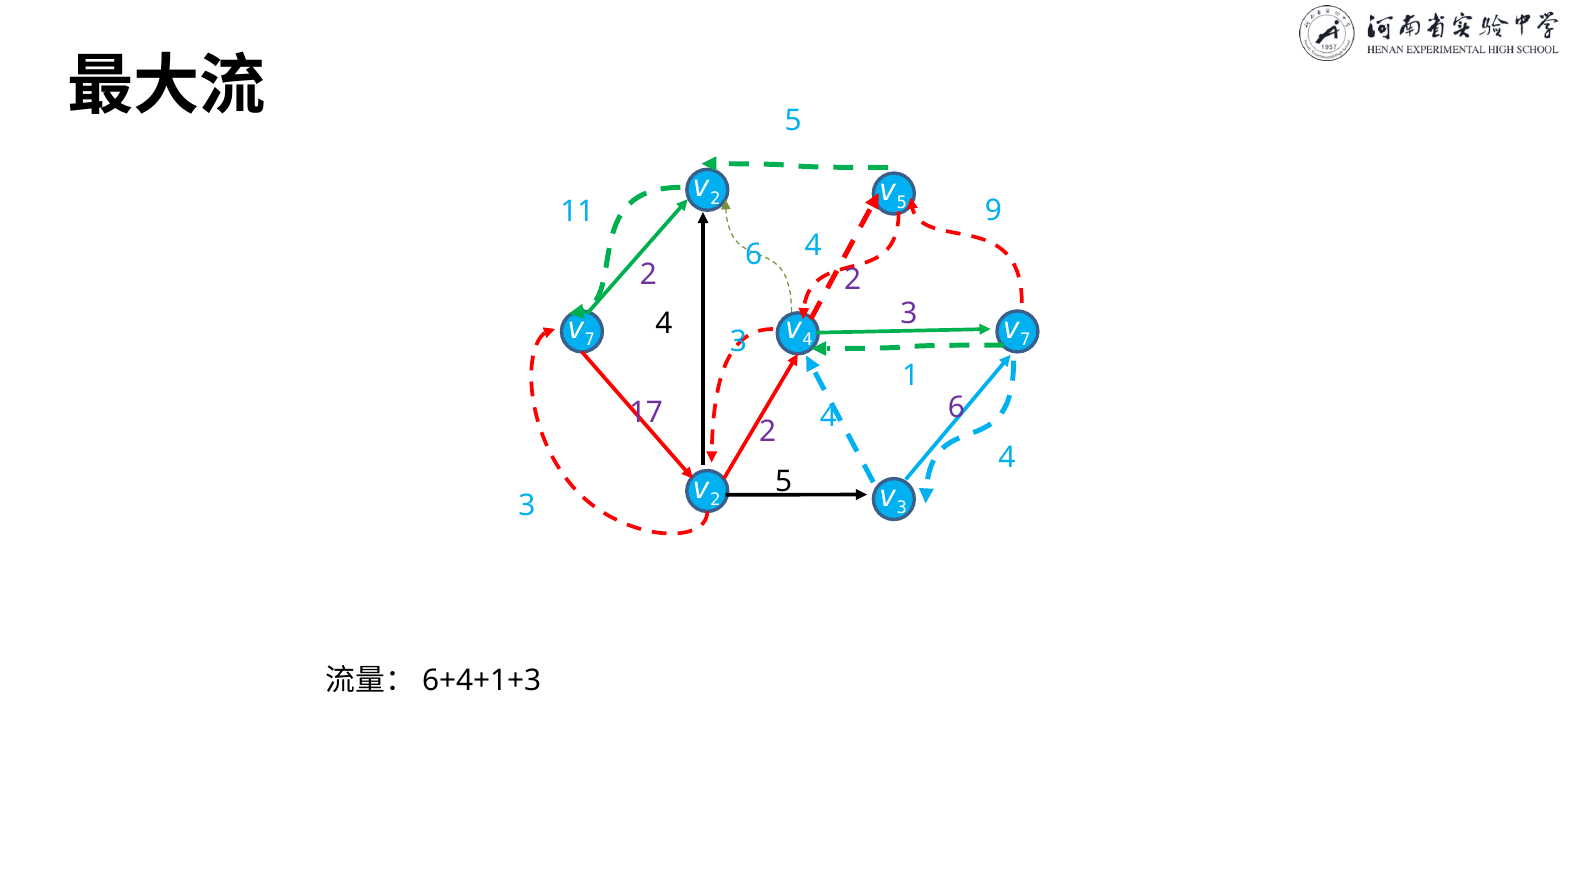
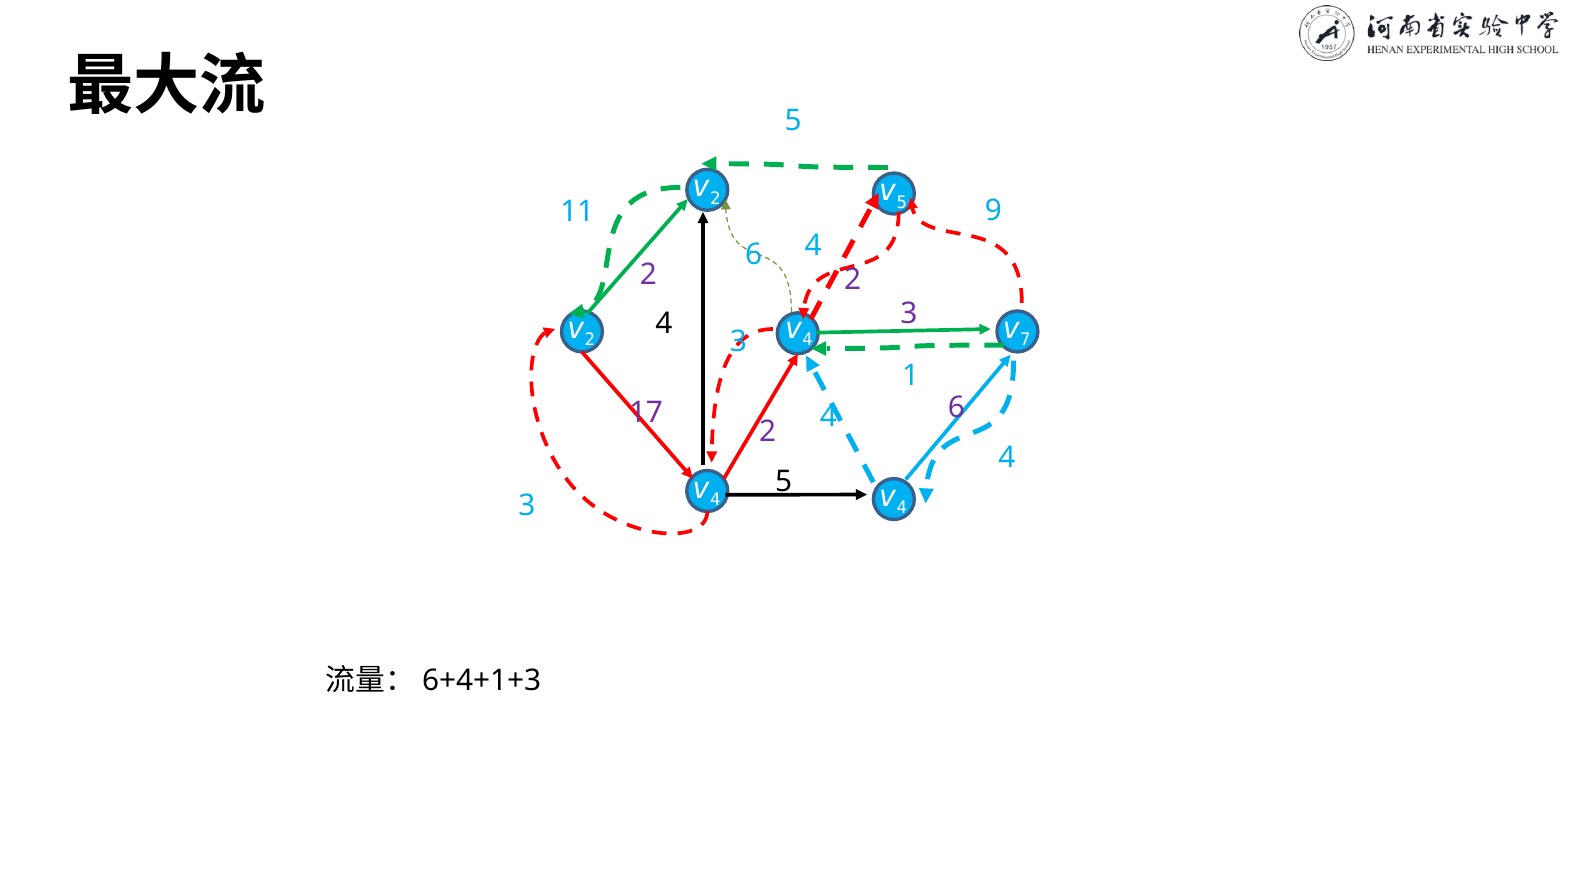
7 at (590, 340): 7 -> 2
2 at (715, 500): 2 -> 4
3 at (902, 508): 3 -> 4
